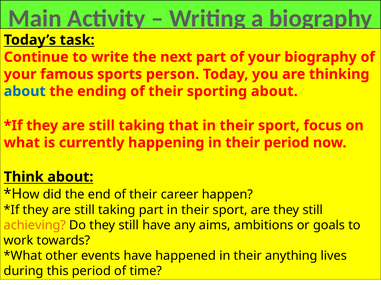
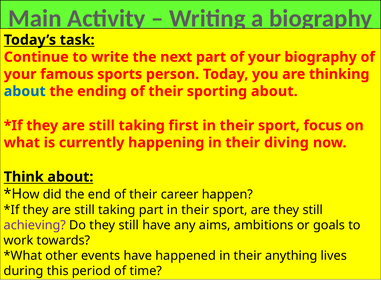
that: that -> first
their period: period -> diving
achieving colour: orange -> purple
